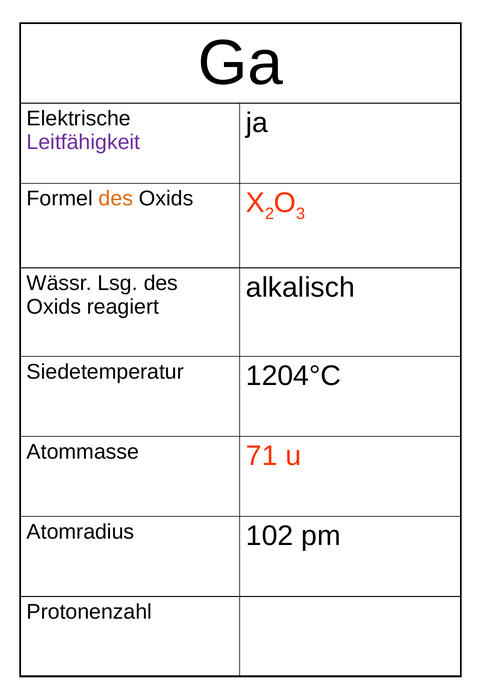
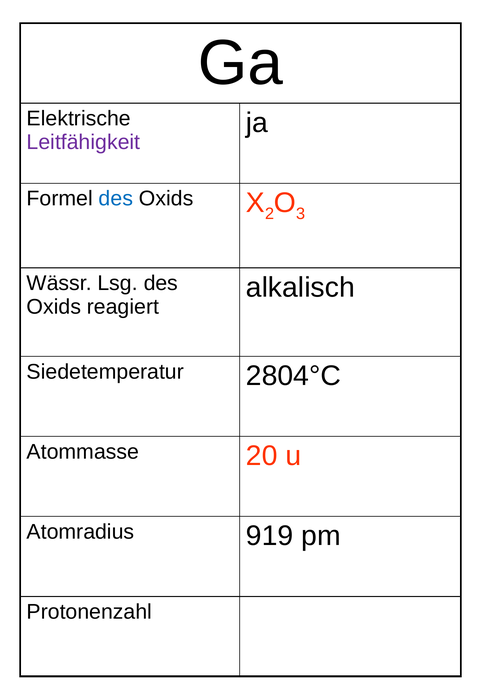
des at (116, 199) colour: orange -> blue
1204°C: 1204°C -> 2804°C
71: 71 -> 20
102: 102 -> 919
